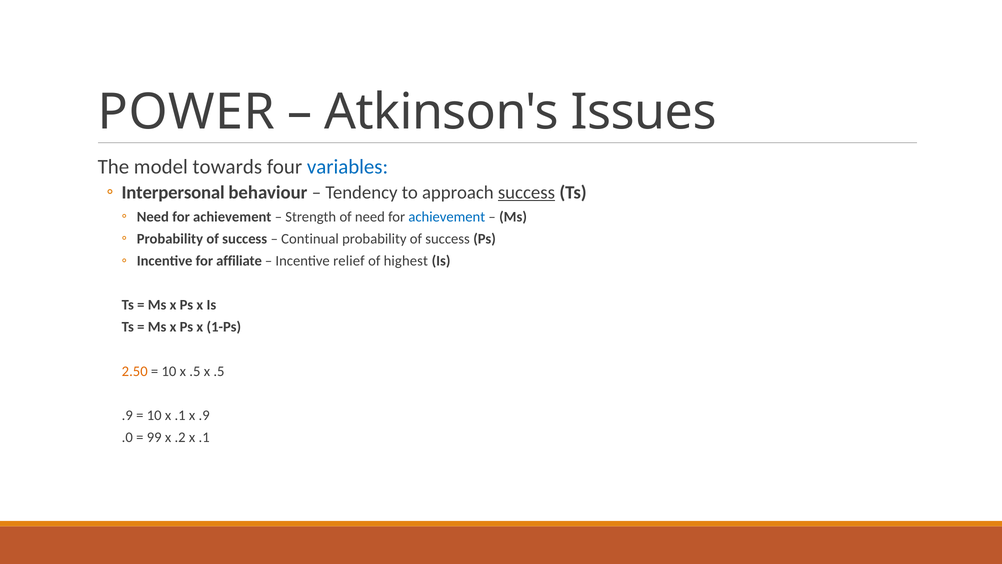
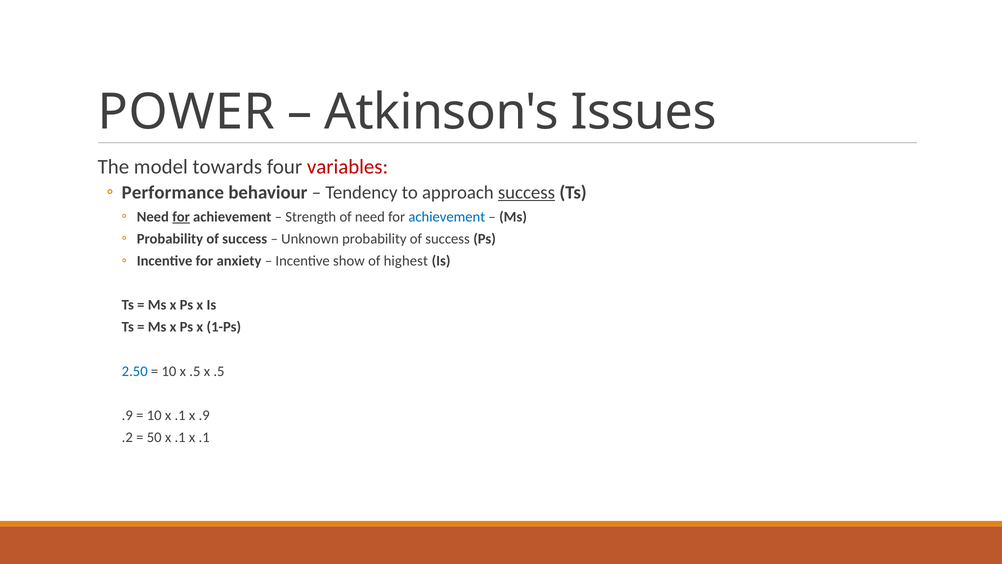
variables colour: blue -> red
Interpersonal: Interpersonal -> Performance
for at (181, 217) underline: none -> present
Continual: Continual -> Unknown
affiliate: affiliate -> anxiety
relief: relief -> show
2.50 colour: orange -> blue
.0: .0 -> .2
99: 99 -> 50
.2 at (180, 437): .2 -> .1
